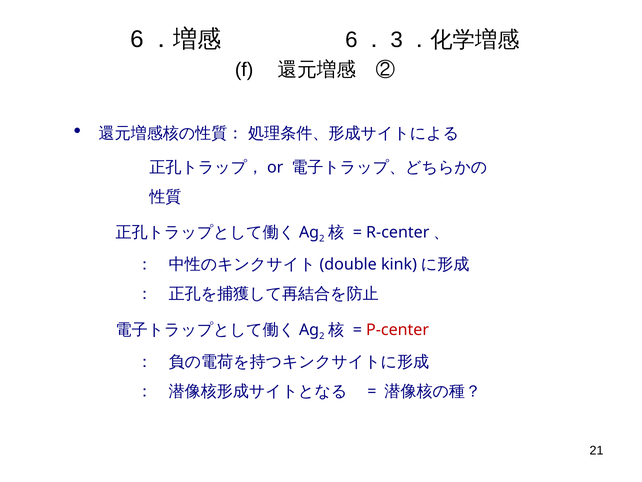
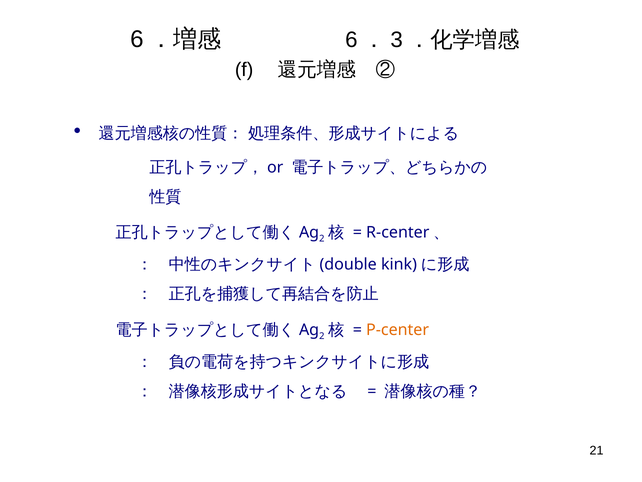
P-center colour: red -> orange
